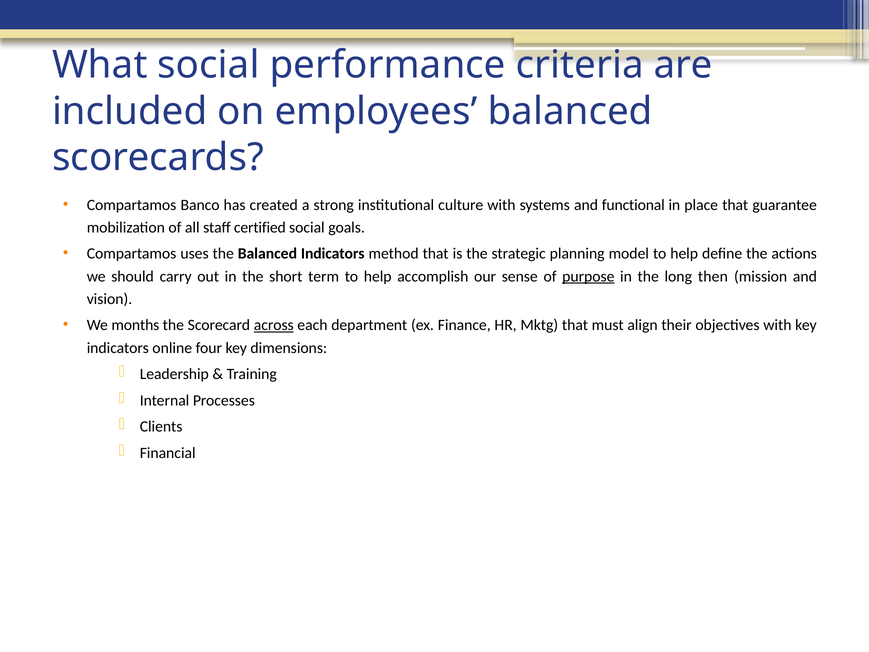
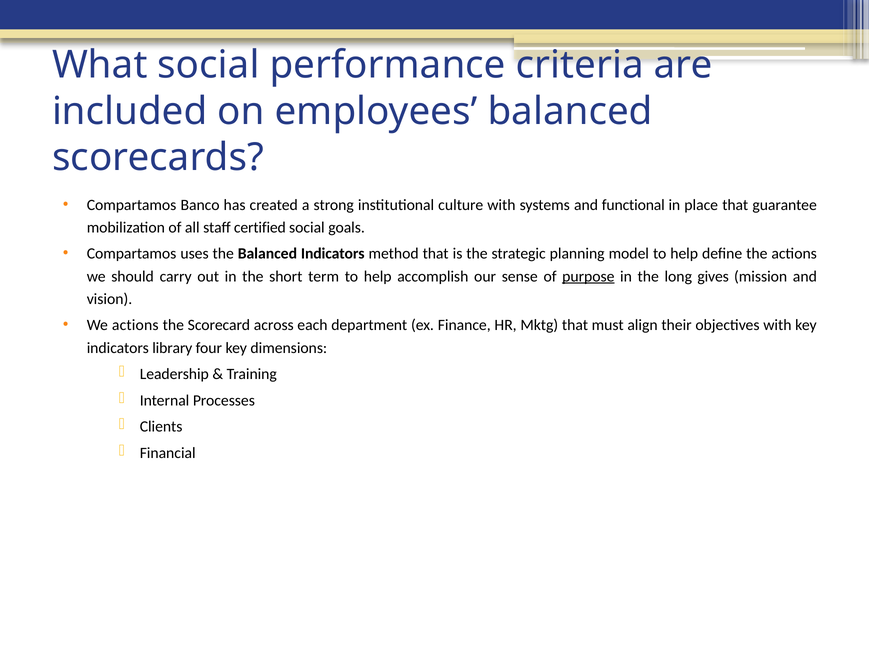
then: then -> gives
We months: months -> actions
across underline: present -> none
online: online -> library
